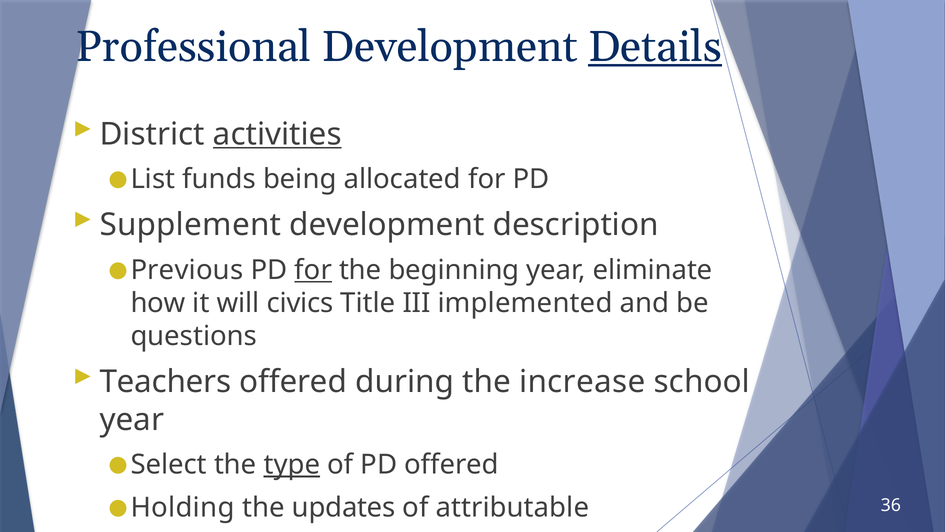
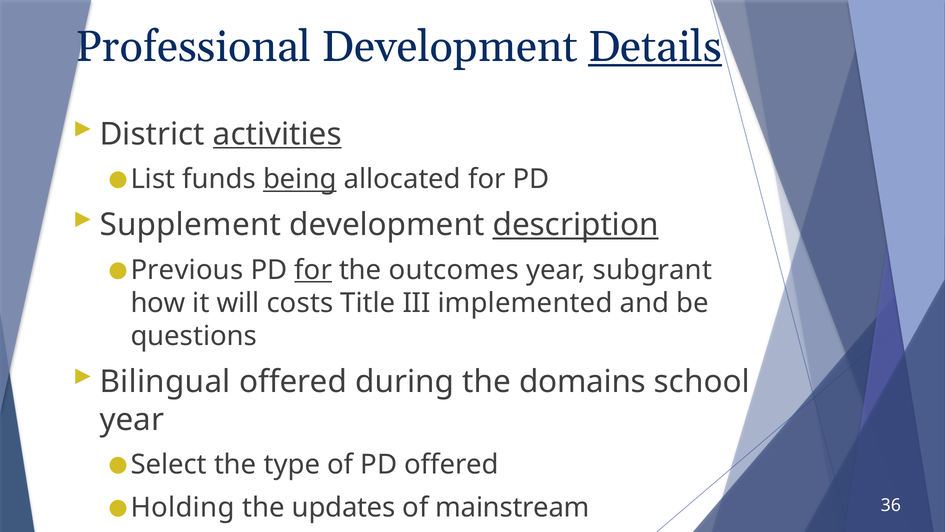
being underline: none -> present
description underline: none -> present
beginning: beginning -> outcomes
eliminate: eliminate -> subgrant
civics: civics -> costs
Teachers: Teachers -> Bilingual
increase: increase -> domains
type underline: present -> none
attributable: attributable -> mainstream
